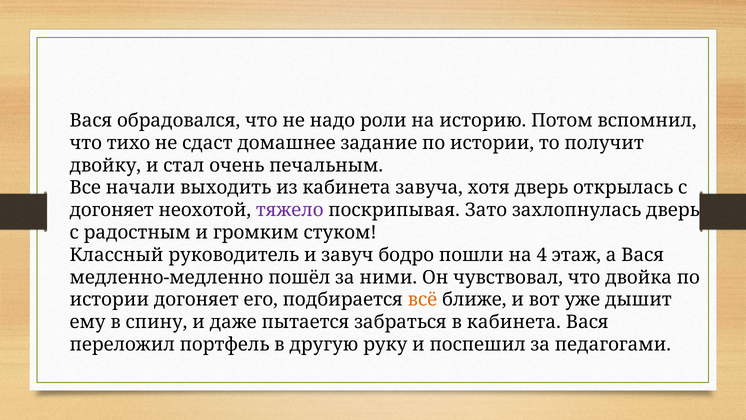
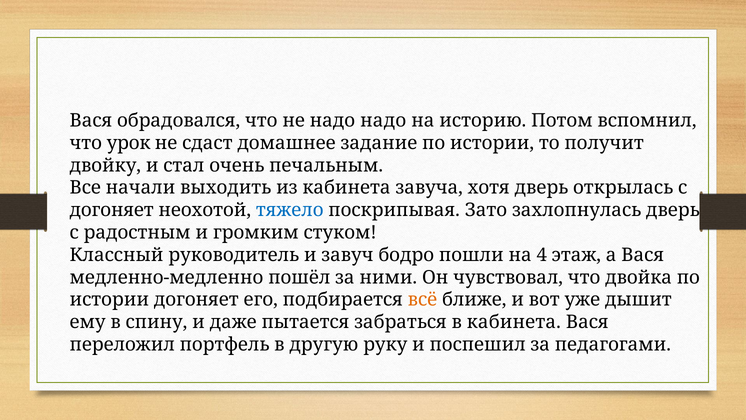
надо роли: роли -> надо
тихо: тихо -> урок
тяжело colour: purple -> blue
